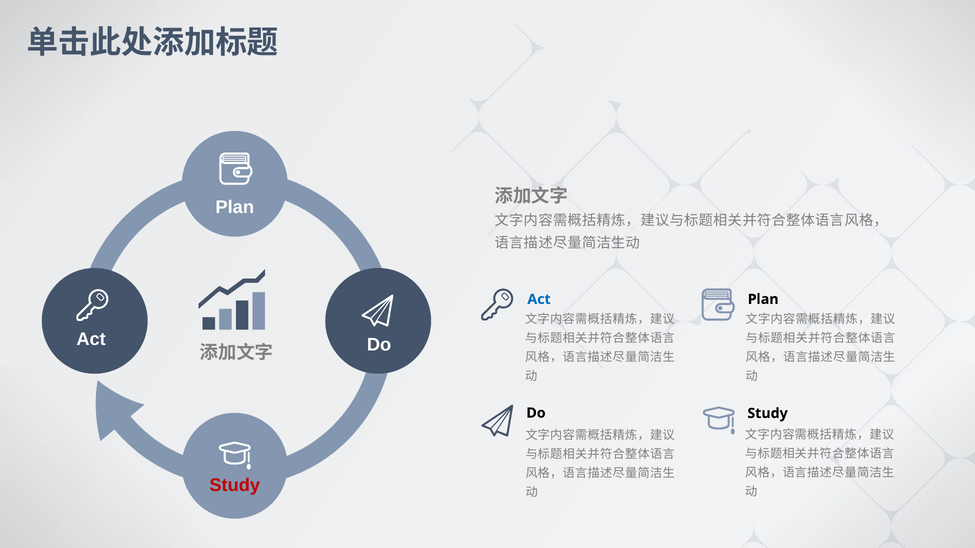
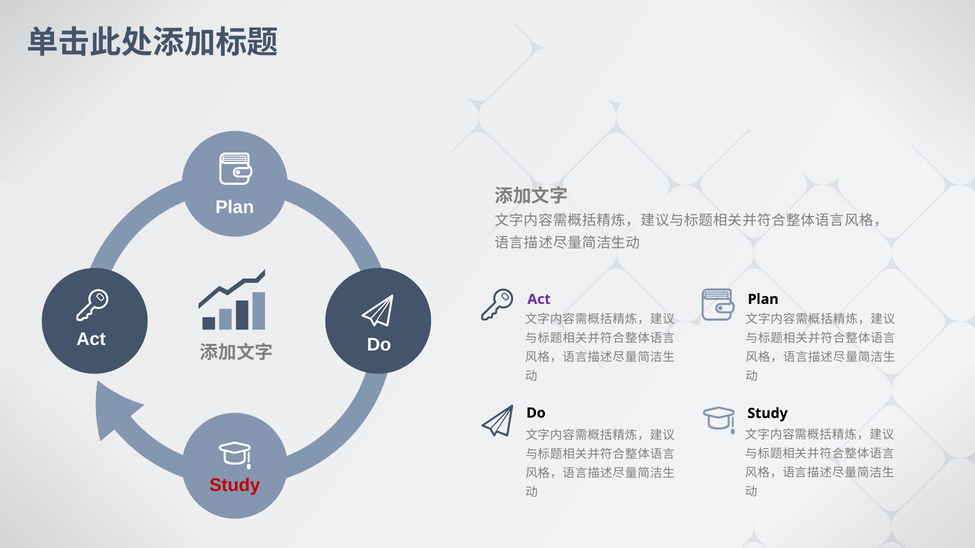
Act at (539, 299) colour: blue -> purple
